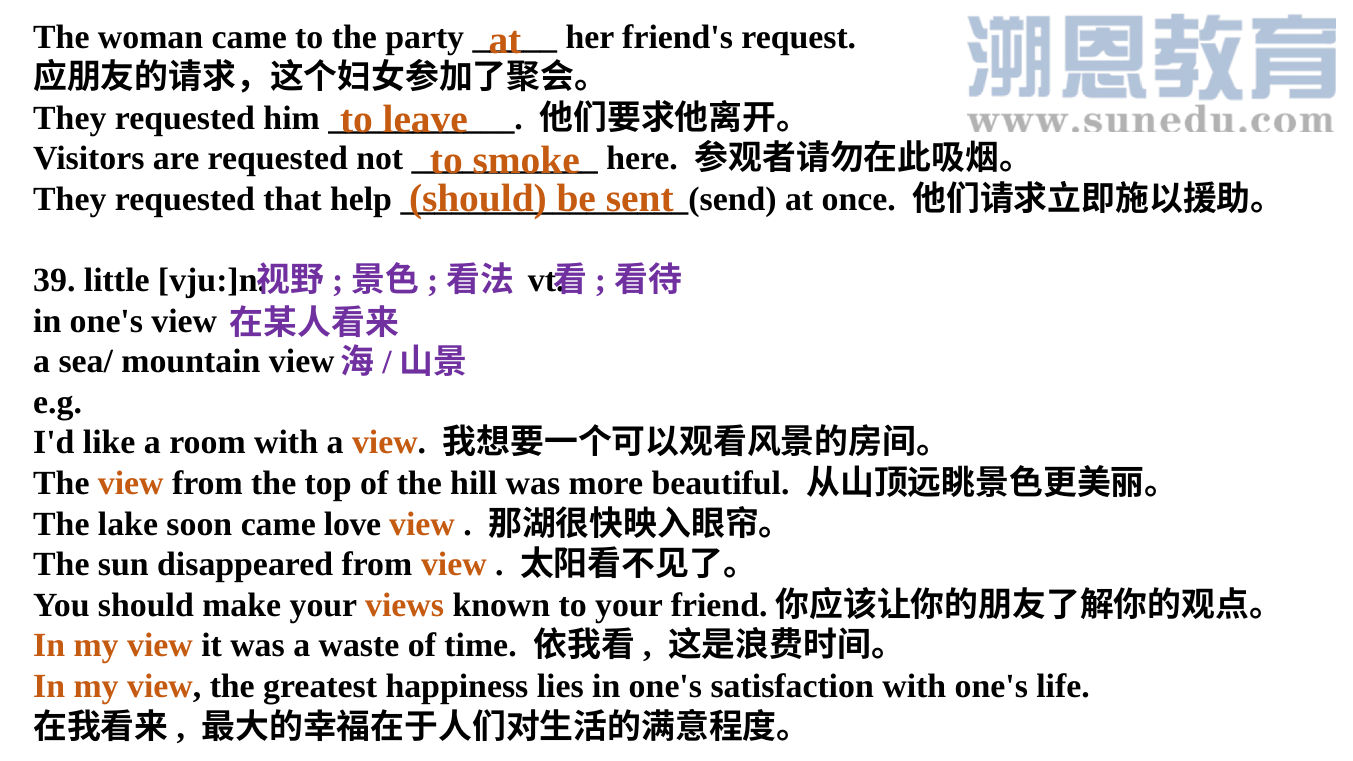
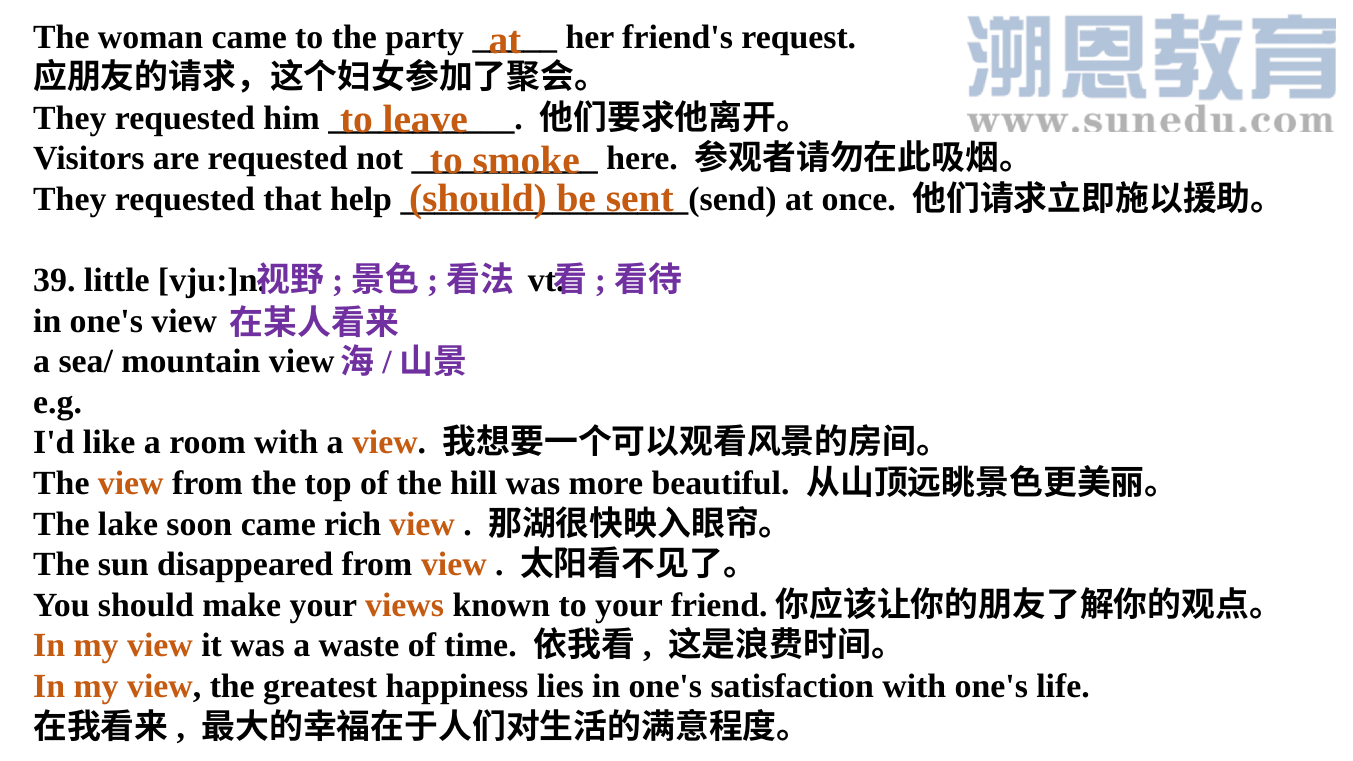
love: love -> rich
